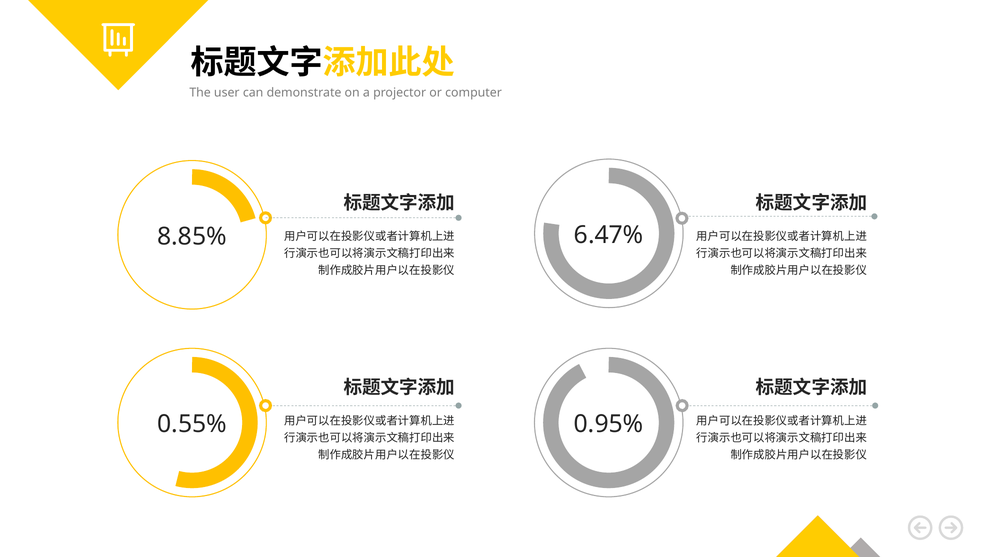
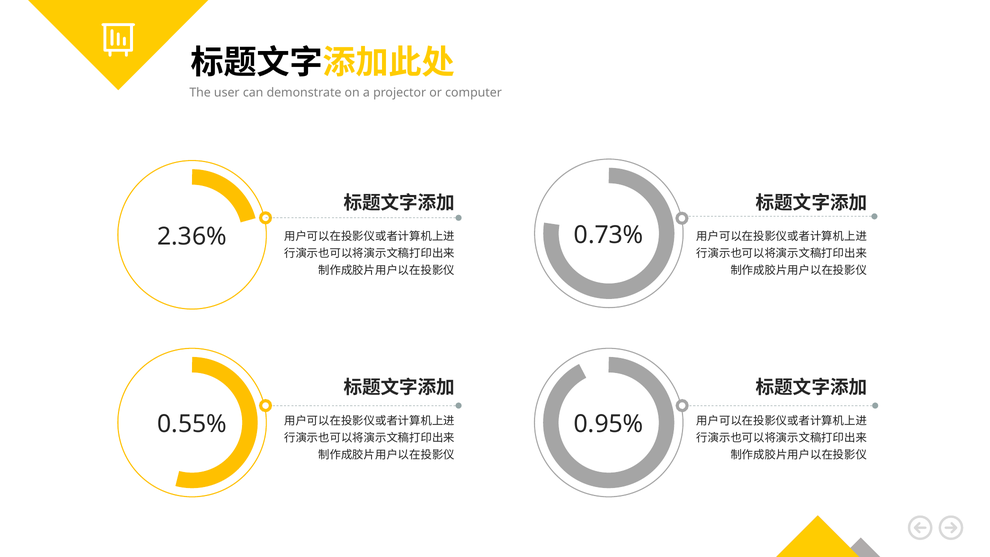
6.47%: 6.47% -> 0.73%
8.85%: 8.85% -> 2.36%
